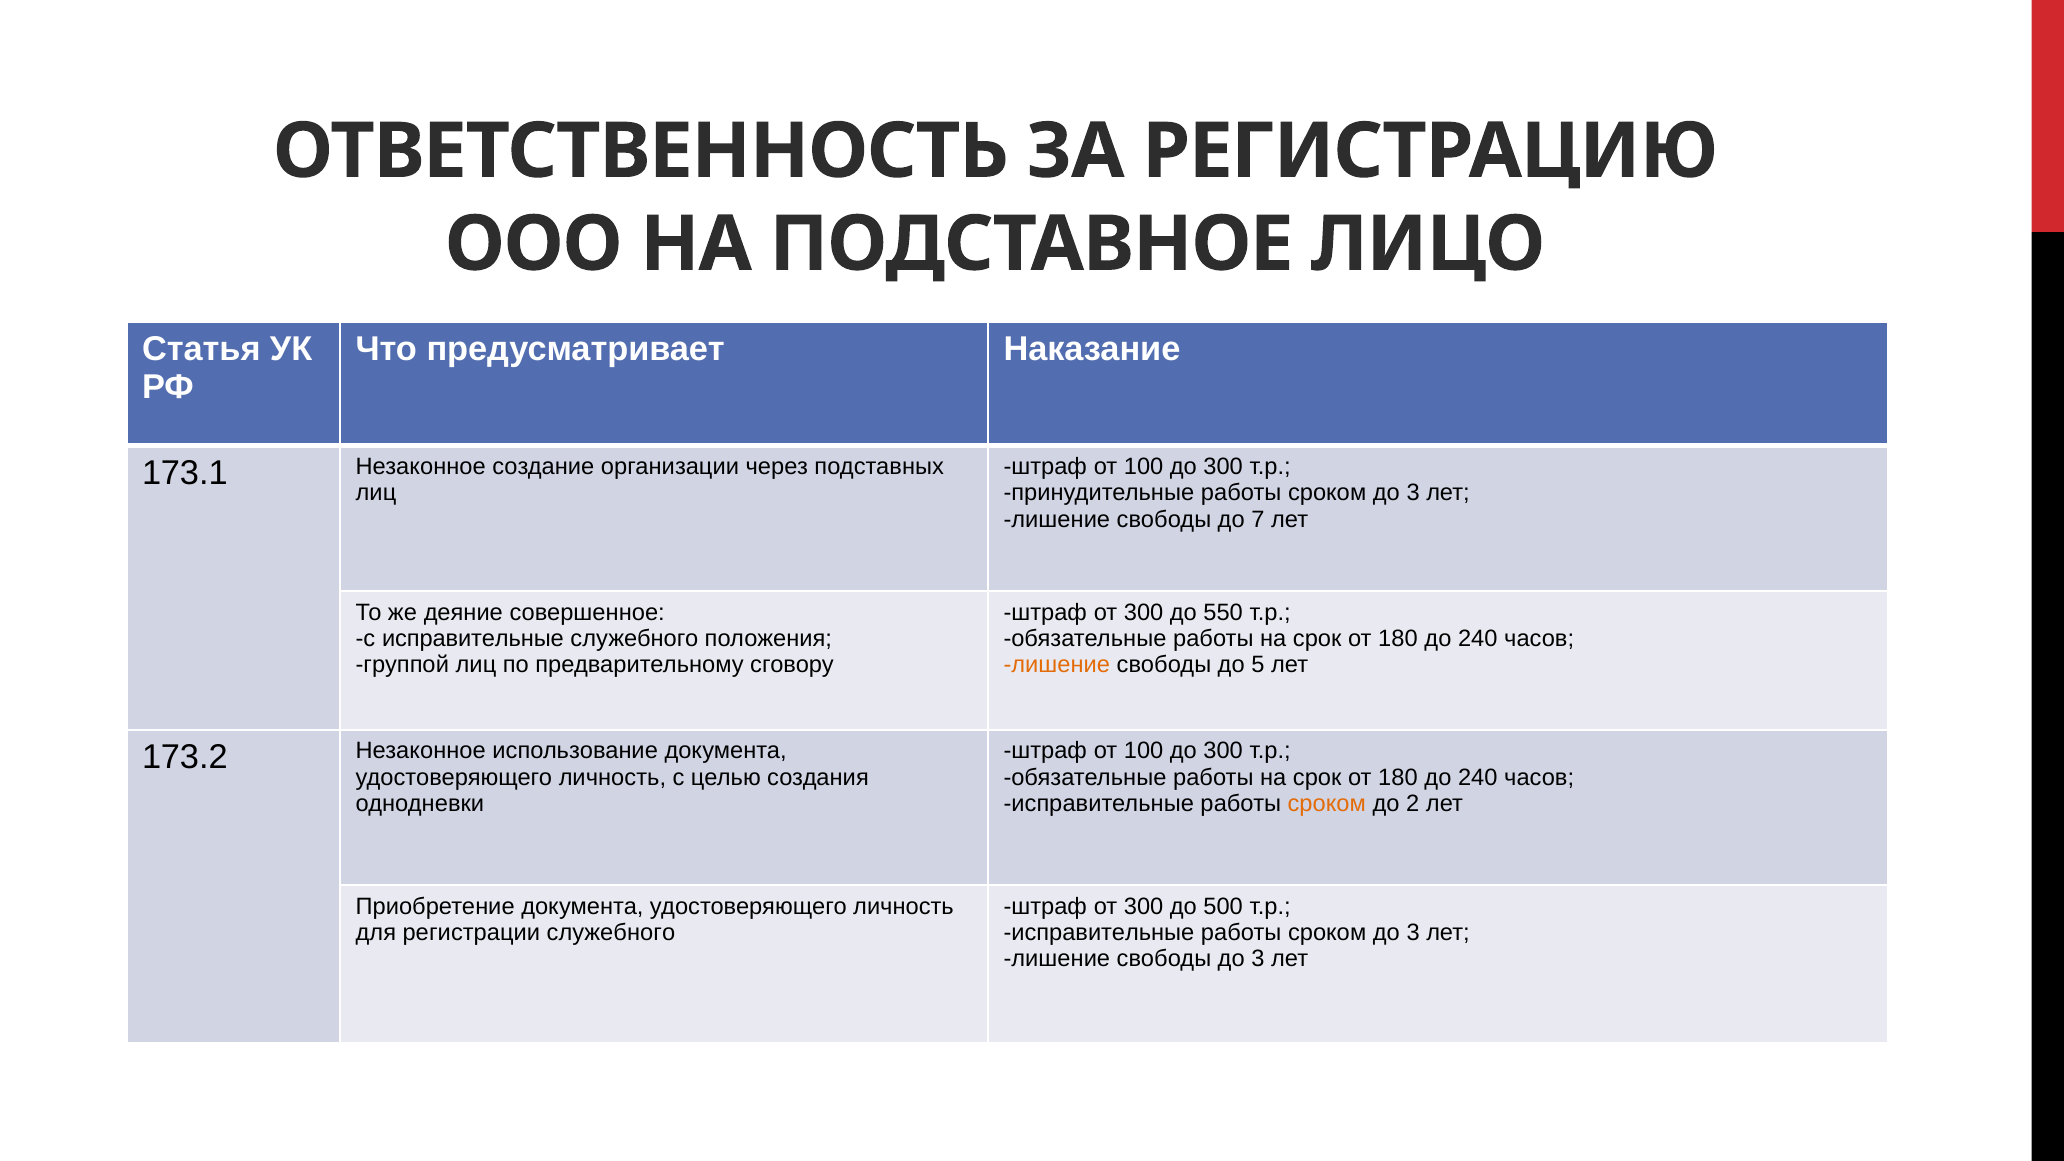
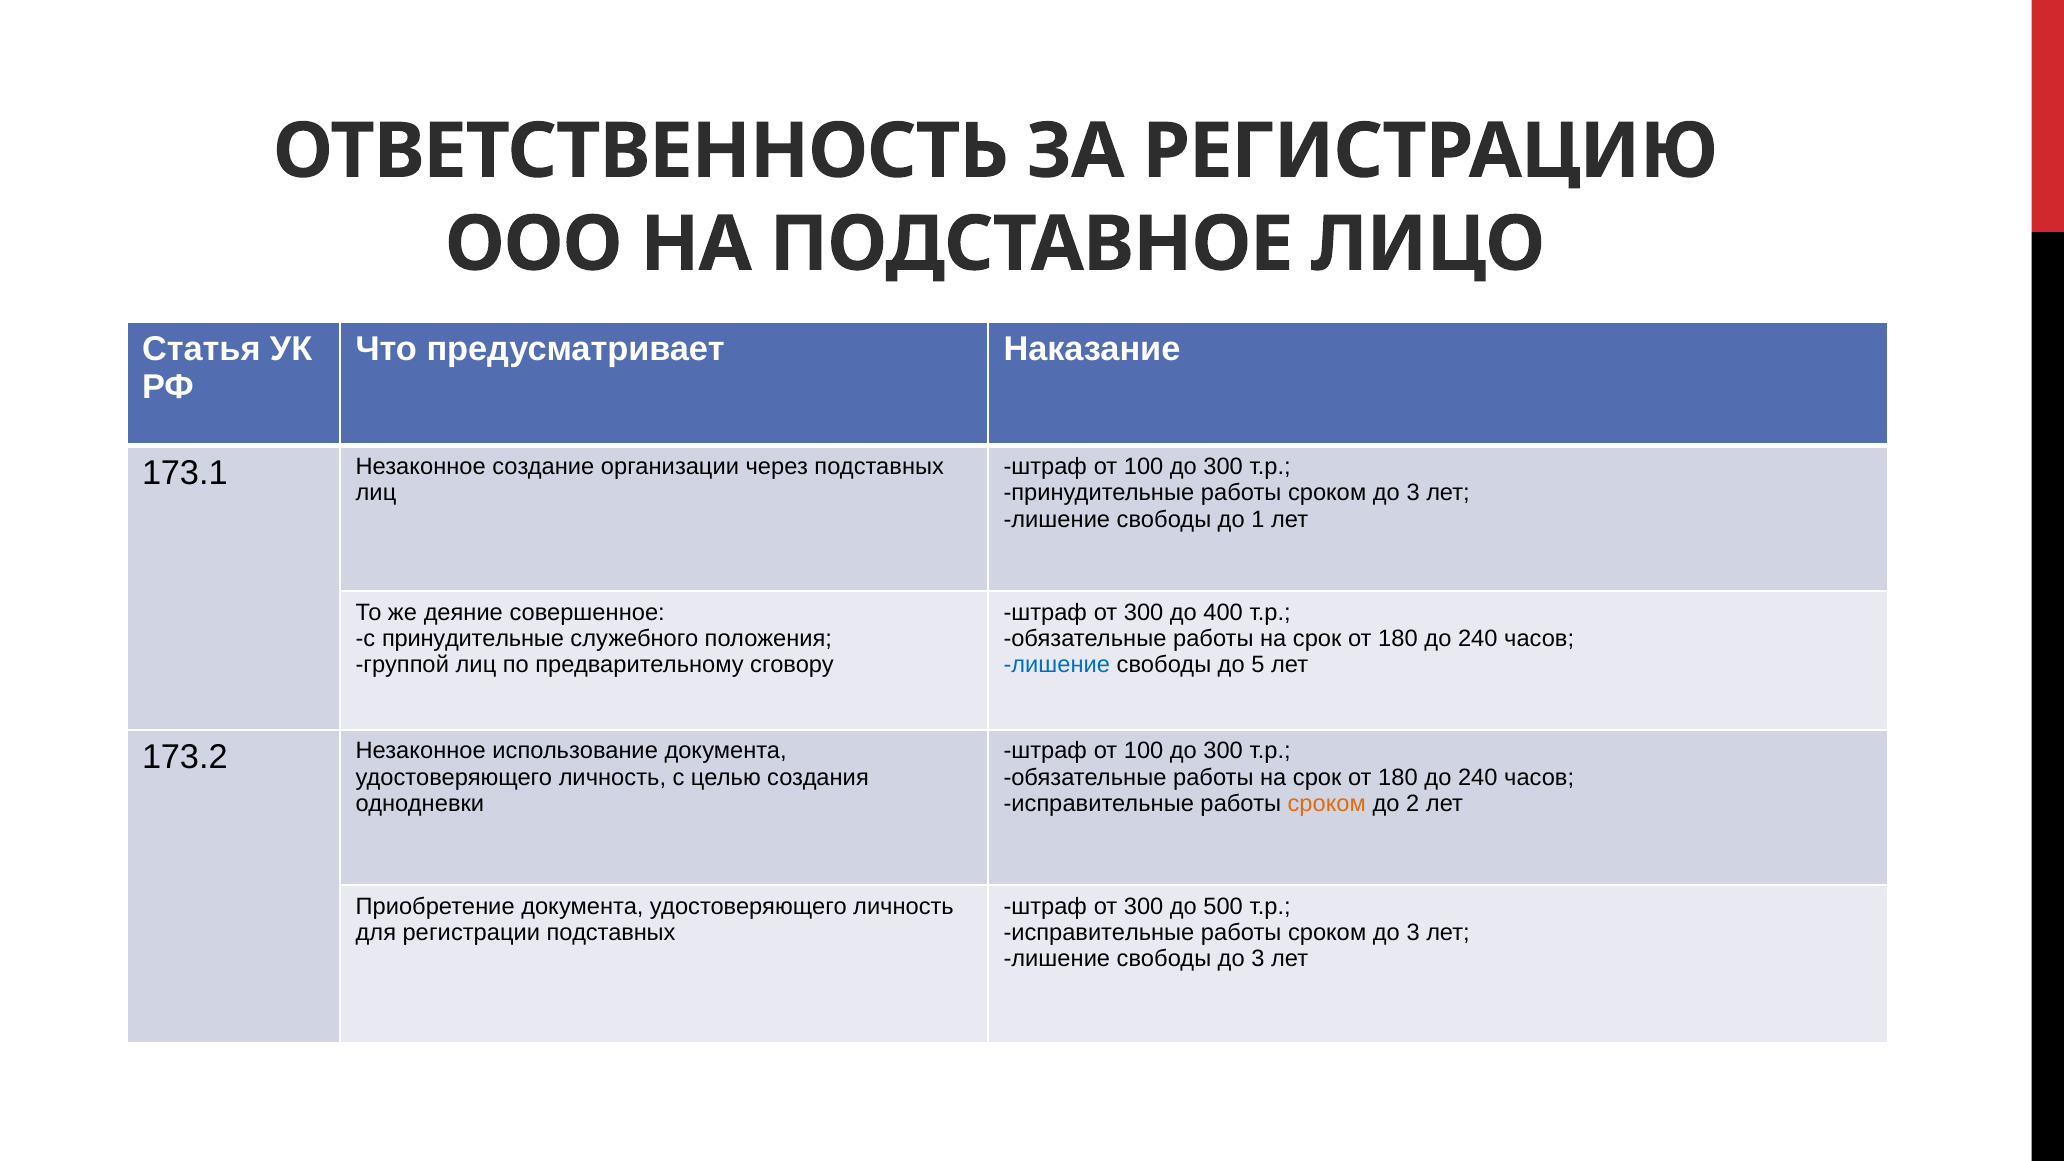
7: 7 -> 1
550: 550 -> 400
с исправительные: исправительные -> принудительные
лишение at (1057, 665) colour: orange -> blue
регистрации служебного: служебного -> подставных
